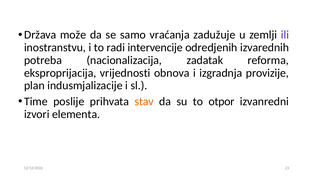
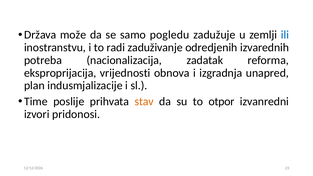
vraćanja: vraćanja -> pogledu
ili colour: purple -> blue
intervencije: intervencije -> zaduživanje
provizije: provizije -> unapred
elementa: elementa -> pridonosi
